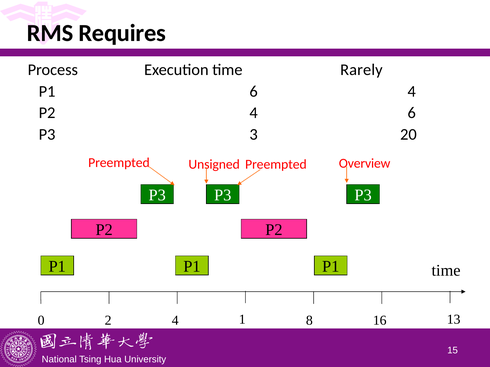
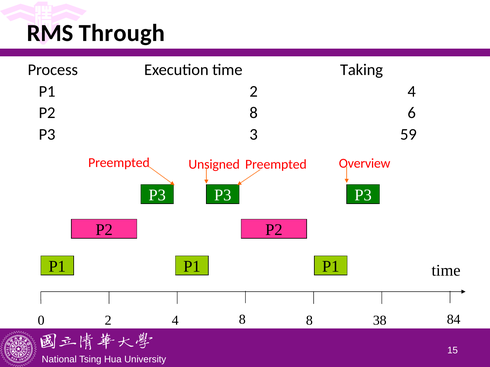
Requires: Requires -> Through
Rarely: Rarely -> Taking
P1 6: 6 -> 2
P2 4: 4 -> 8
20: 20 -> 59
0 1: 1 -> 8
16: 16 -> 38
13: 13 -> 84
